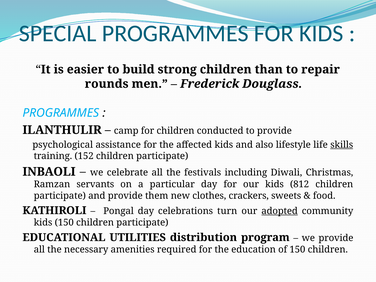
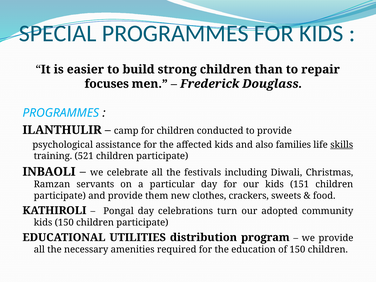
rounds: rounds -> focuses
lifestyle: lifestyle -> families
152: 152 -> 521
812: 812 -> 151
adopted underline: present -> none
